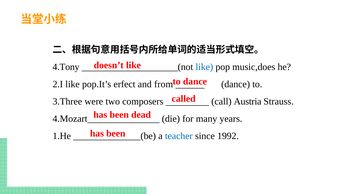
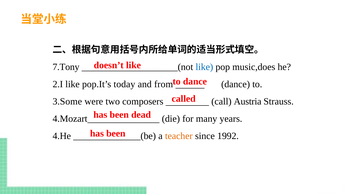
4.Tony: 4.Tony -> 7.Tony
erfect: erfect -> today
3.Three: 3.Three -> 3.Some
1.He: 1.He -> 4.He
teacher colour: blue -> orange
